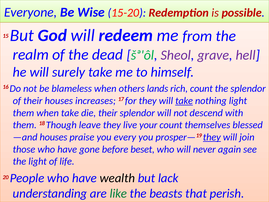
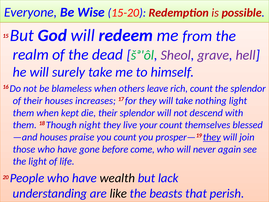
lands: lands -> leave
take at (184, 101) underline: present -> none
when take: take -> kept
leave: leave -> night
you every: every -> count
beset: beset -> come
like colour: green -> black
